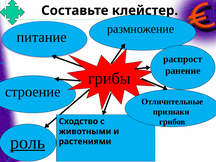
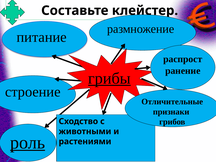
грибы underline: none -> present
